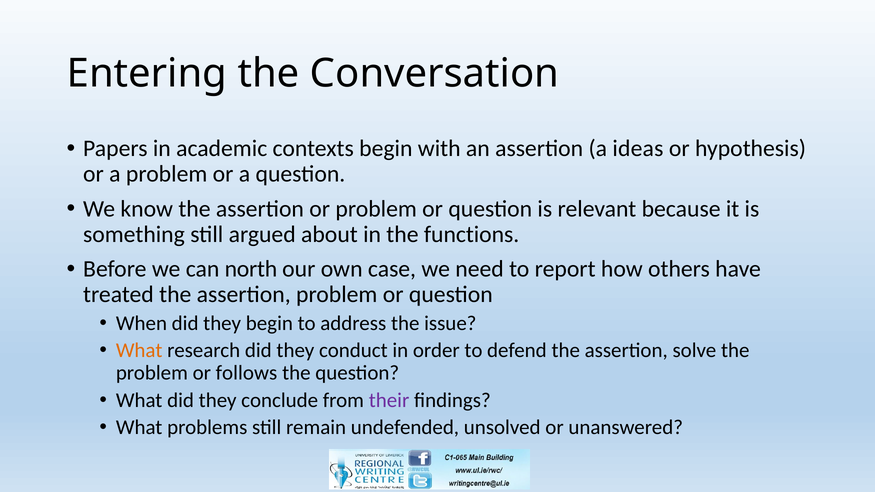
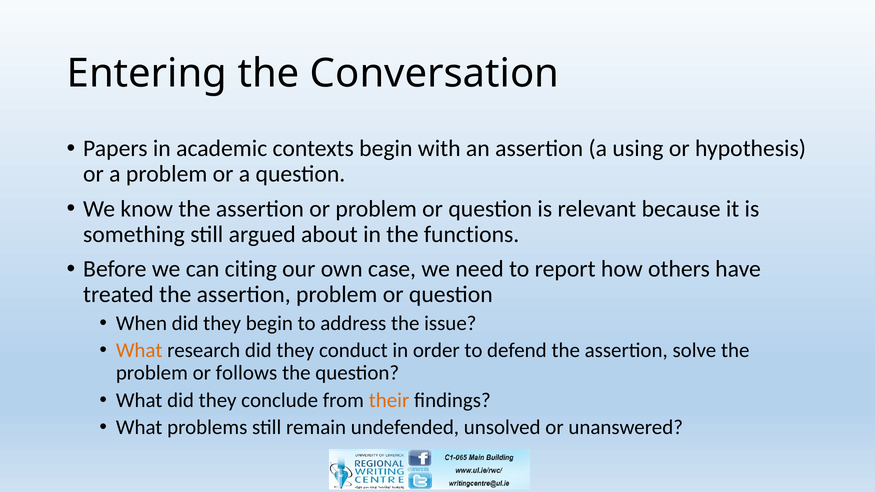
ideas: ideas -> using
north: north -> citing
their colour: purple -> orange
